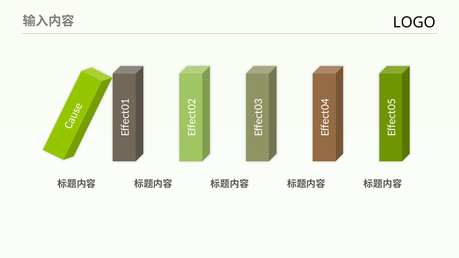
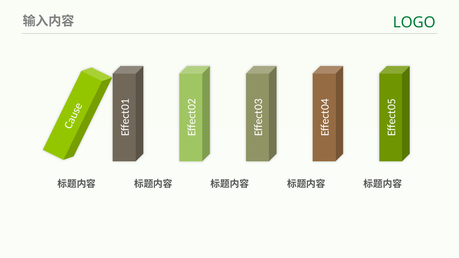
LOGO colour: black -> green
